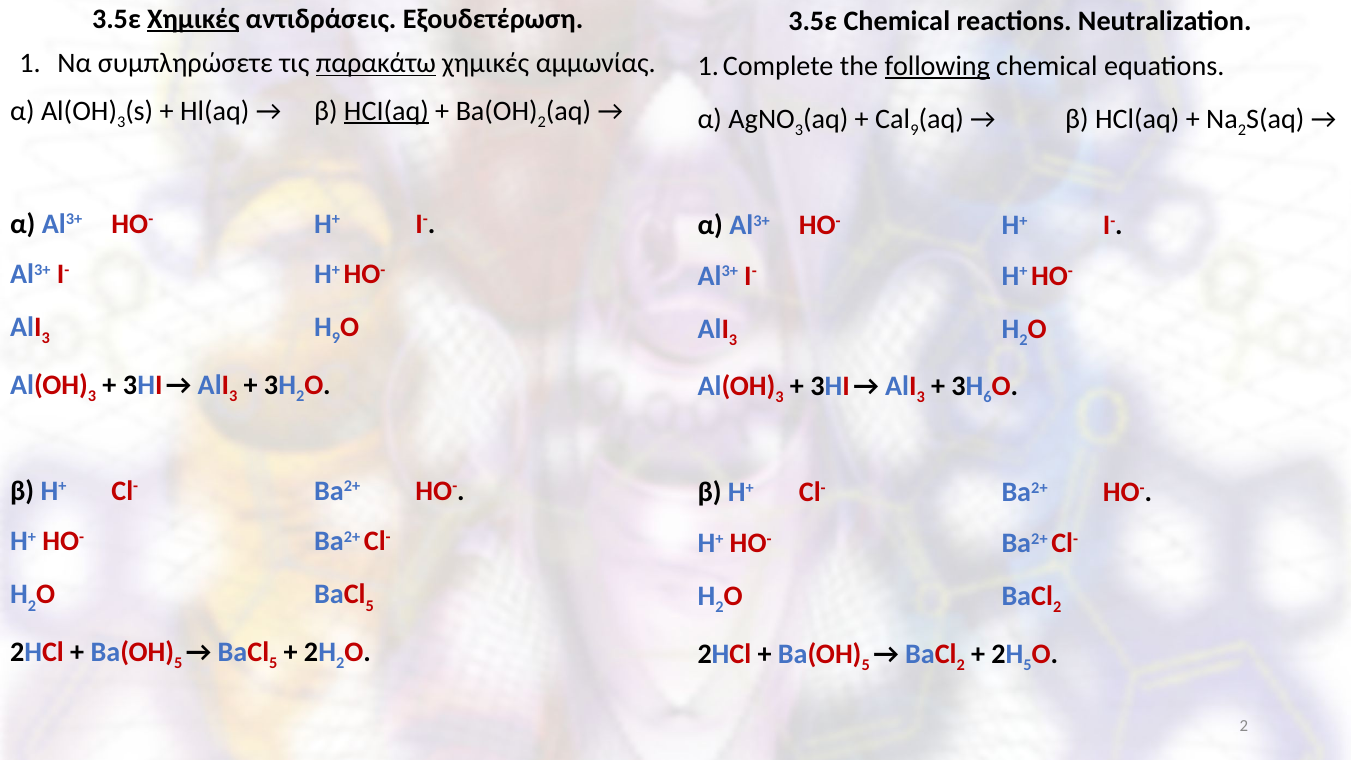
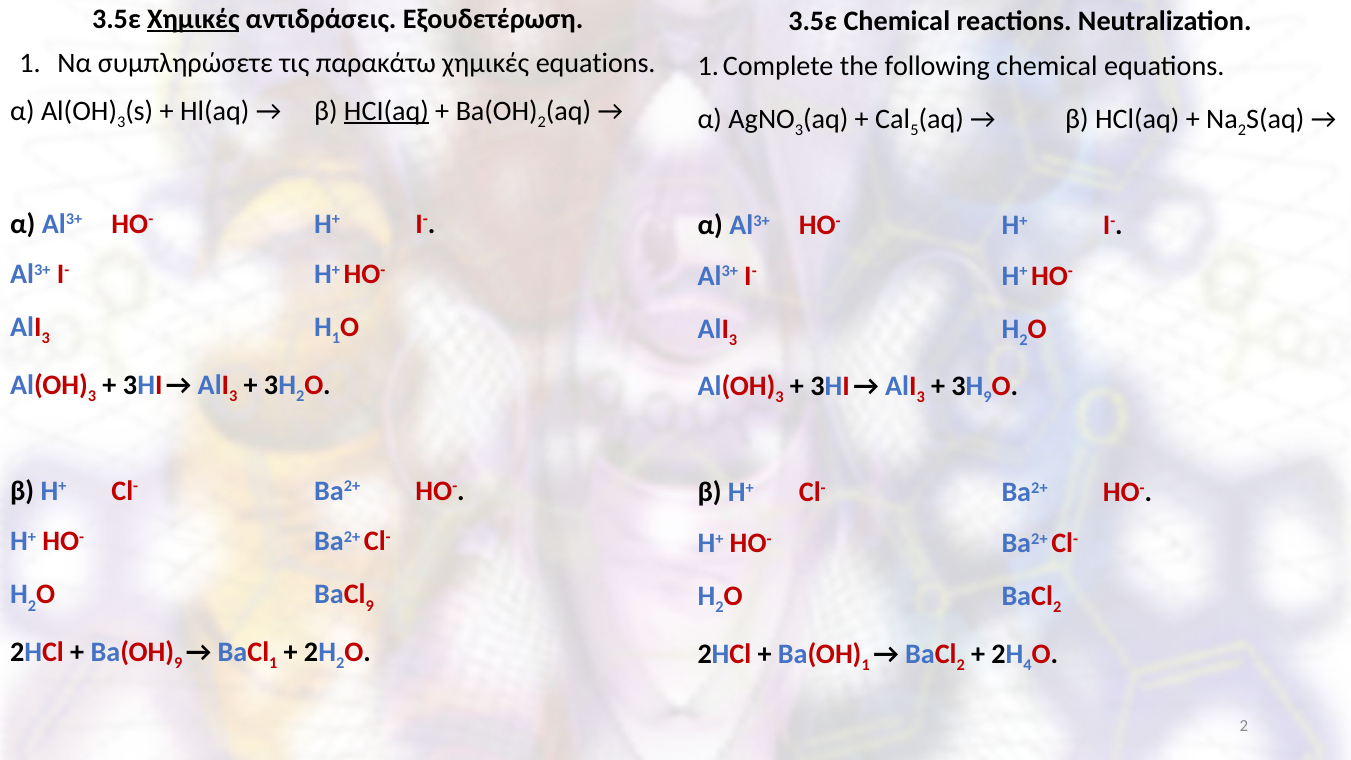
παρακάτω underline: present -> none
χημικές αμμωνίας: αμμωνίας -> equations
following underline: present -> none
9 at (914, 130): 9 -> 5
9 at (336, 338): 9 -> 1
6 at (988, 398): 6 -> 9
5 at (370, 606): 5 -> 9
5 at (178, 663): 5 -> 9
5 at (273, 663): 5 -> 1
5 at (866, 665): 5 -> 1
5 at (1028, 665): 5 -> 4
